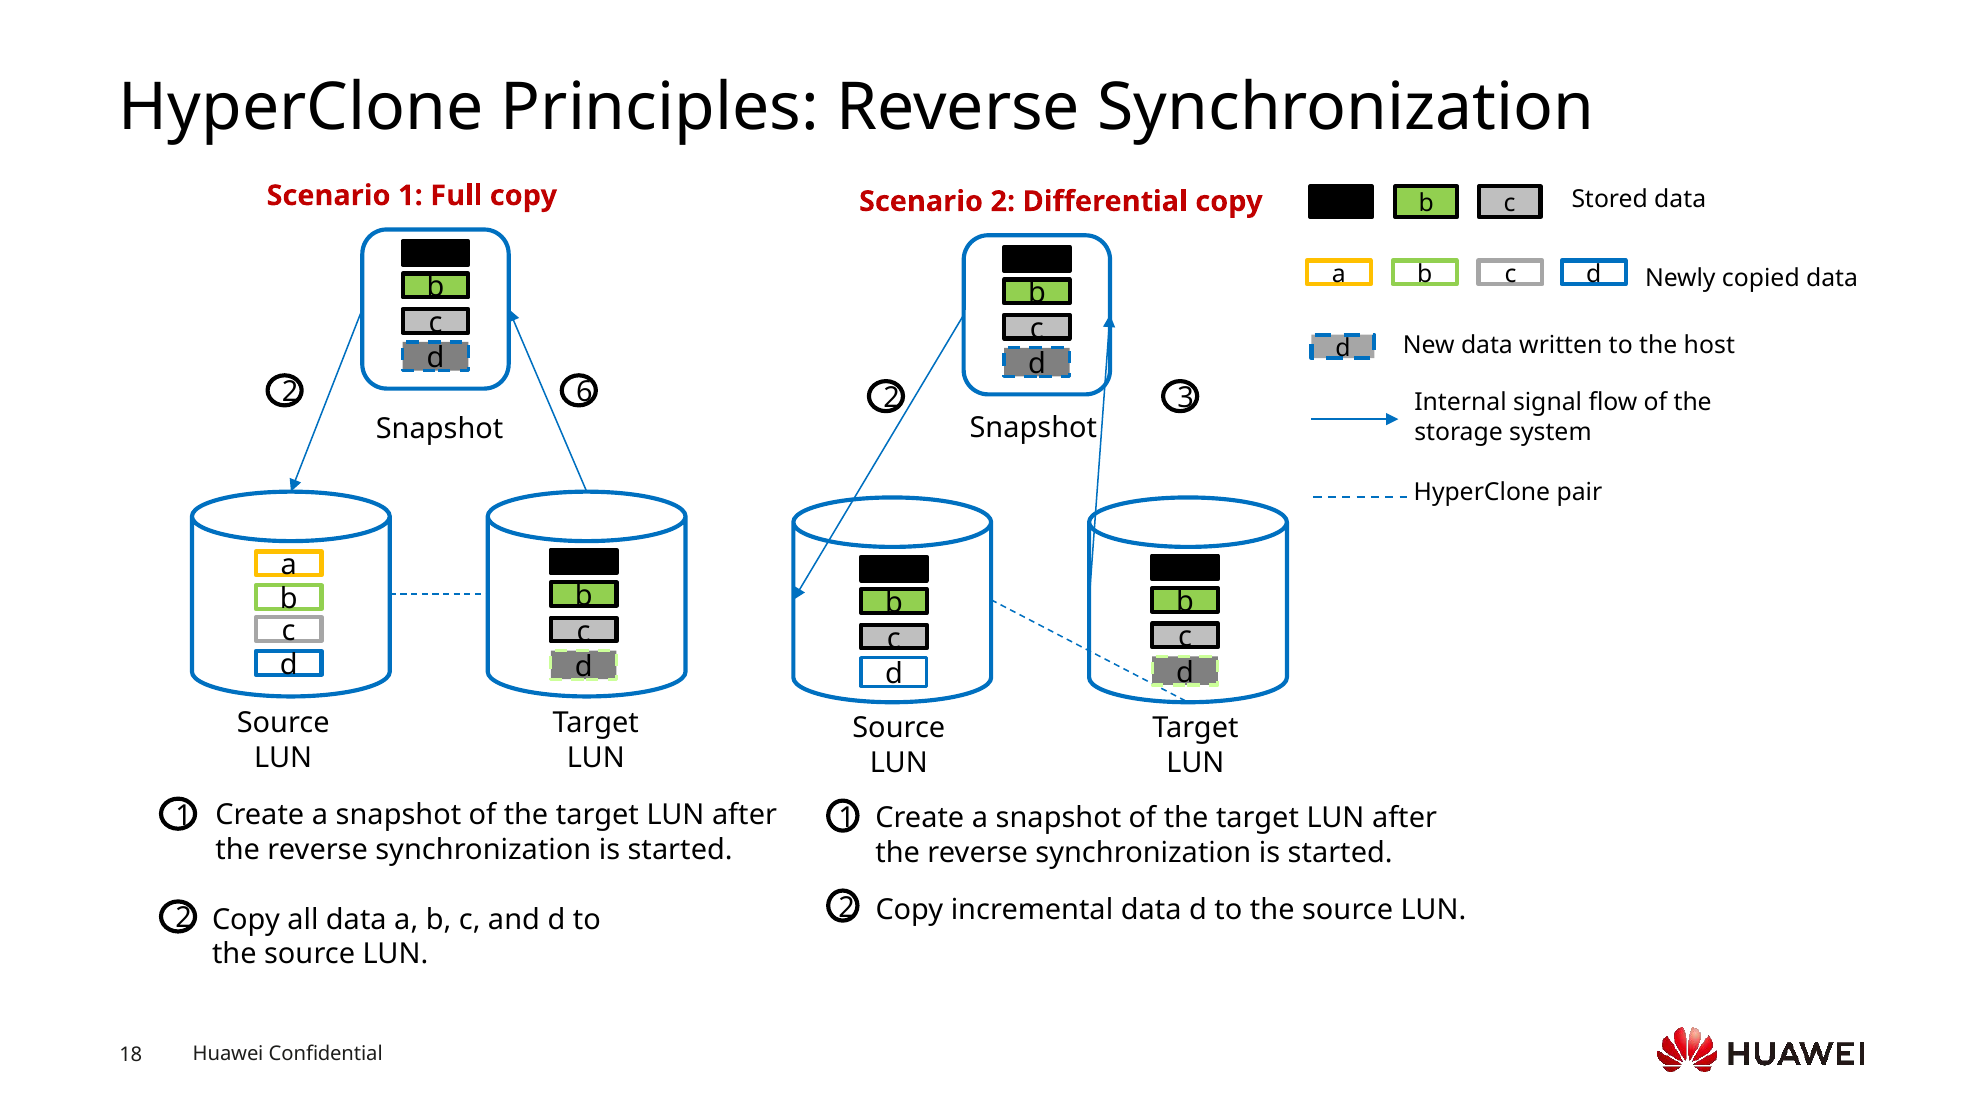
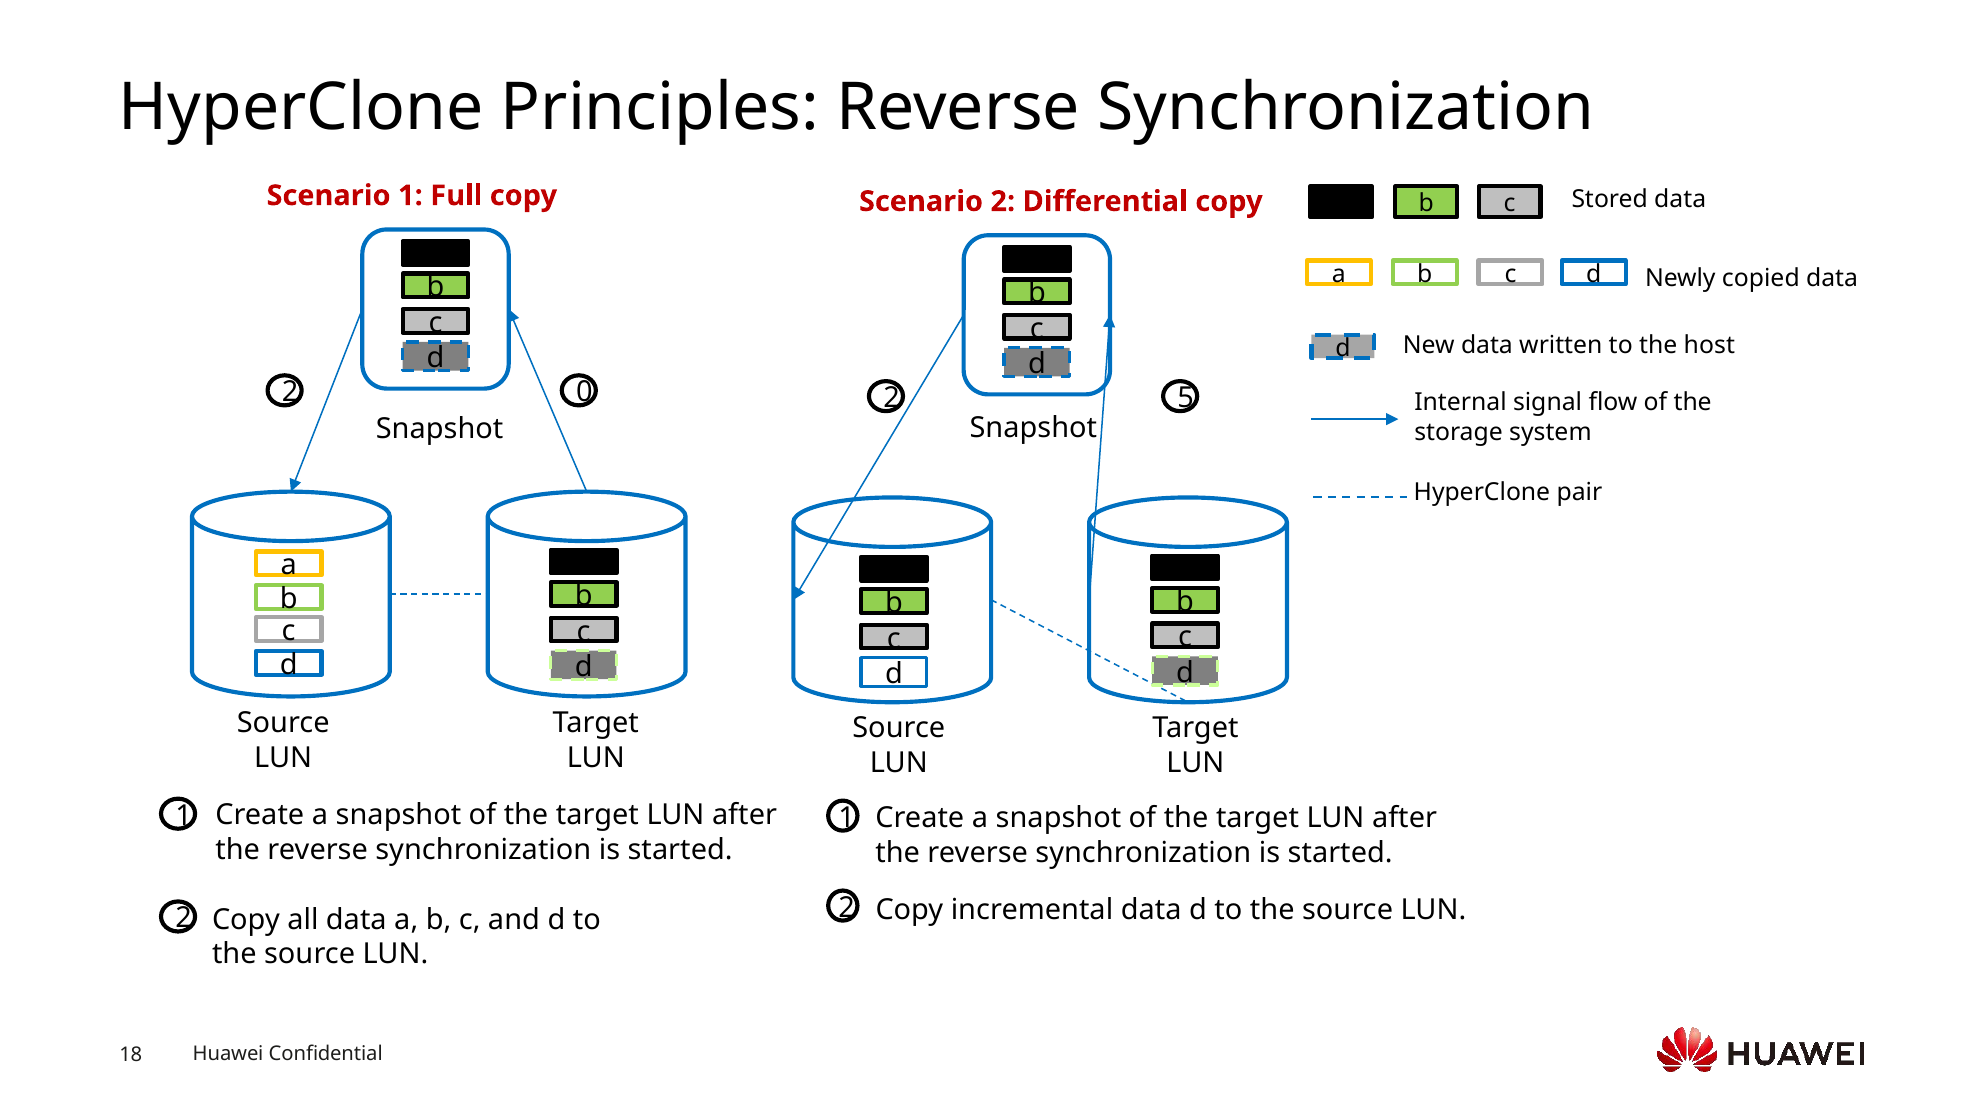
6: 6 -> 0
3: 3 -> 5
